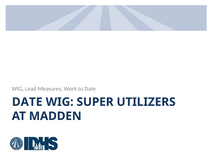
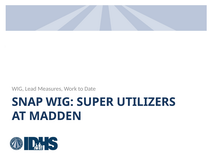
DATE at (27, 102): DATE -> SNAP
